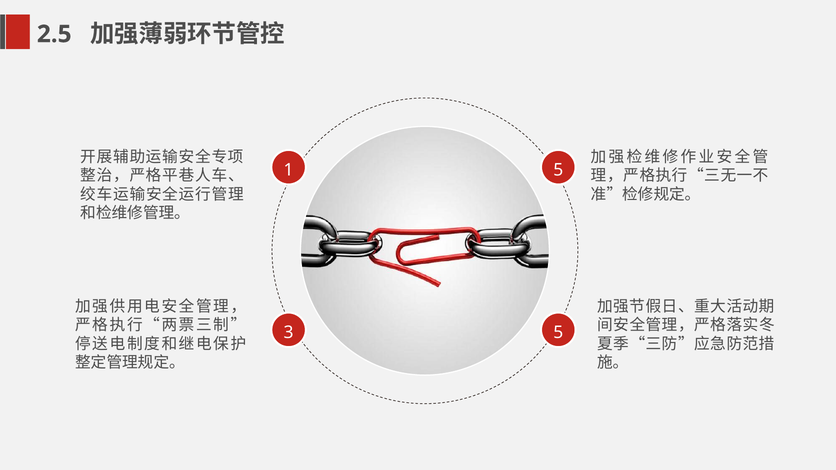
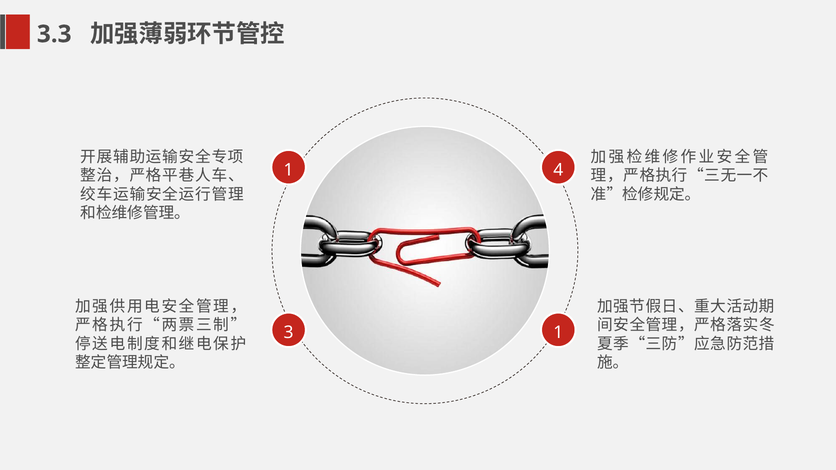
2.5: 2.5 -> 3.3
1 5: 5 -> 4
3 5: 5 -> 1
